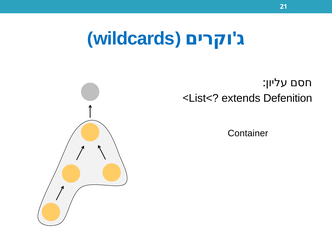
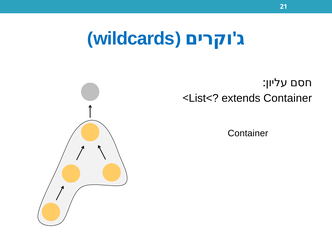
extends Defenition: Defenition -> Container
